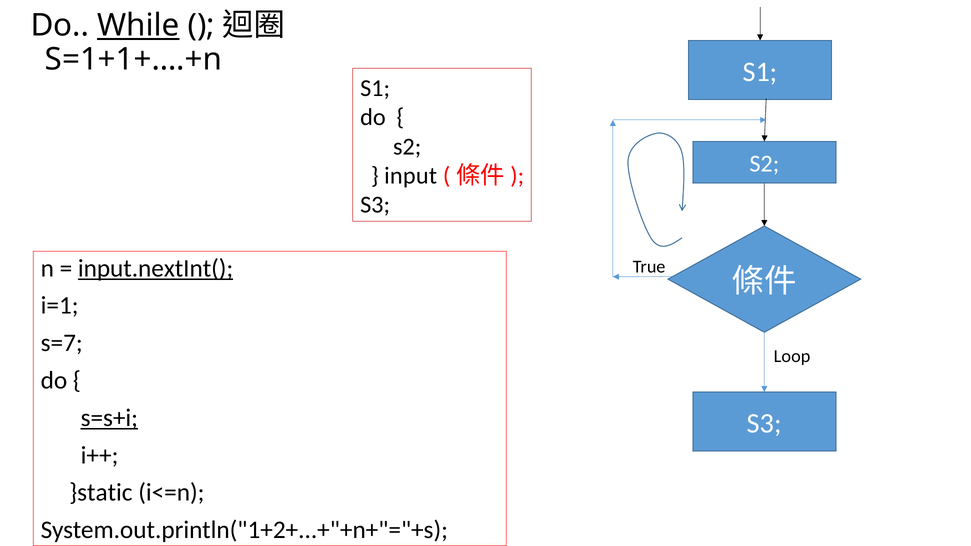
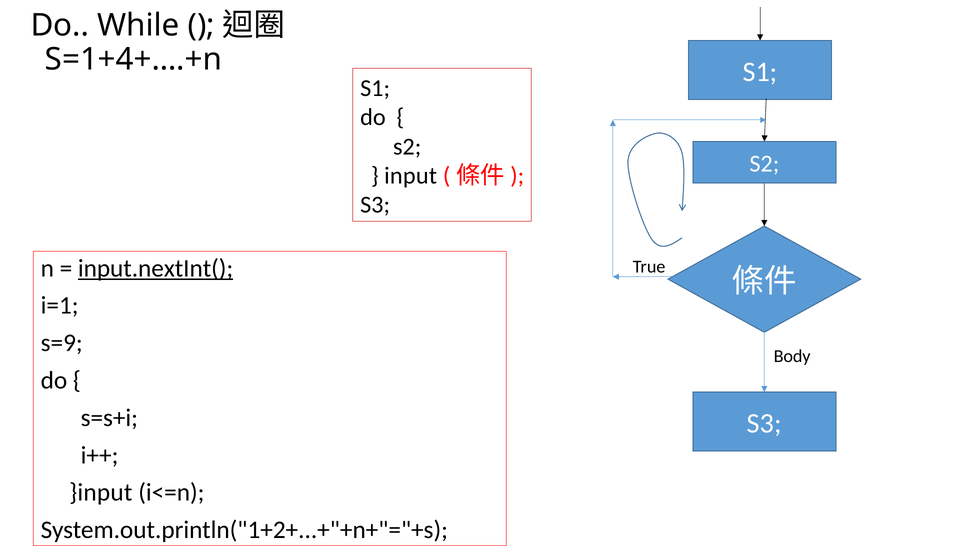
While underline: present -> none
S=1+1+….+n: S=1+1+….+n -> S=1+4+….+n
s=7: s=7 -> s=9
Loop: Loop -> Body
s=s+i underline: present -> none
}static: }static -> }input
